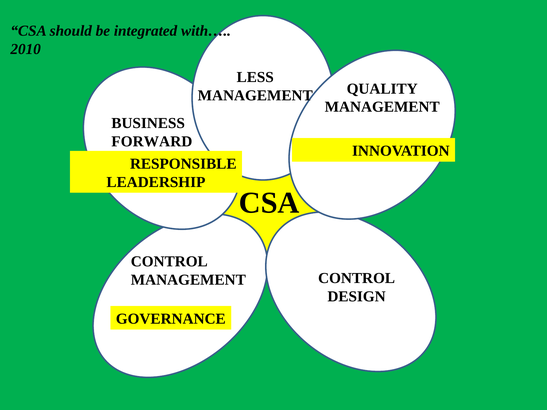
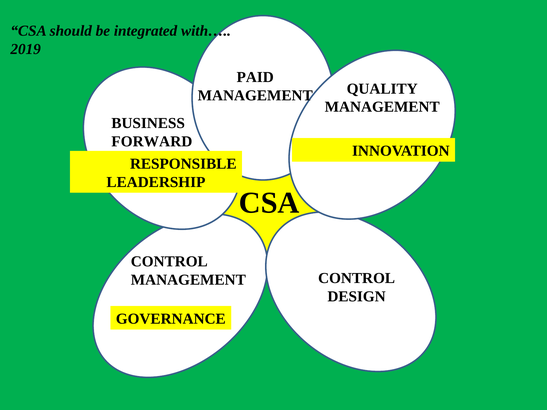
2010: 2010 -> 2019
LESS: LESS -> PAID
